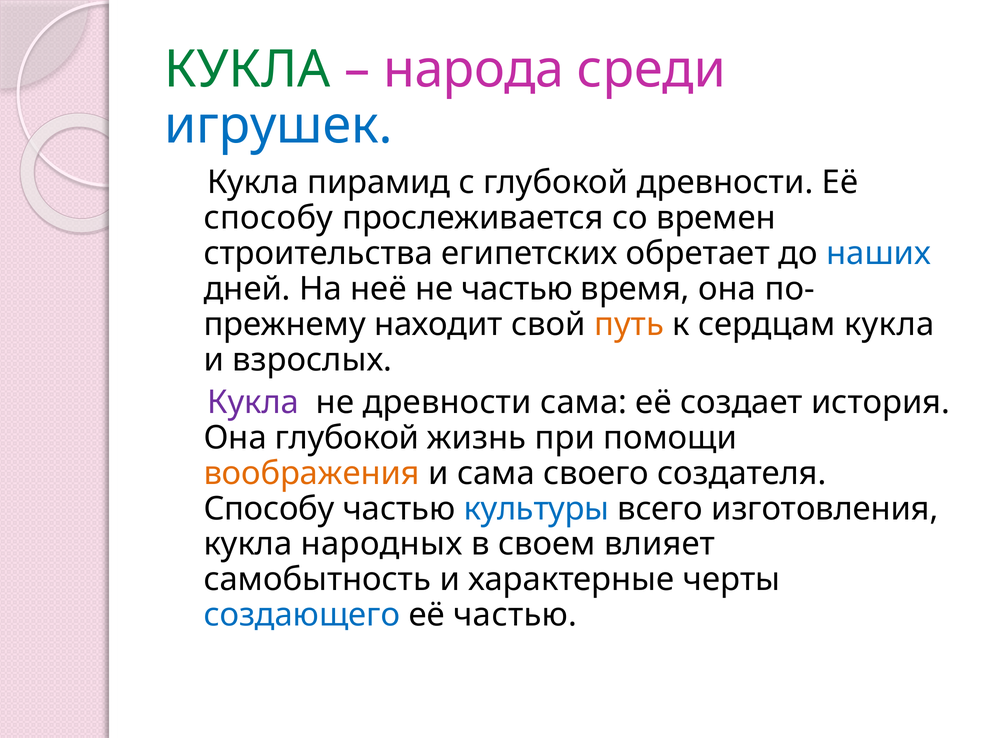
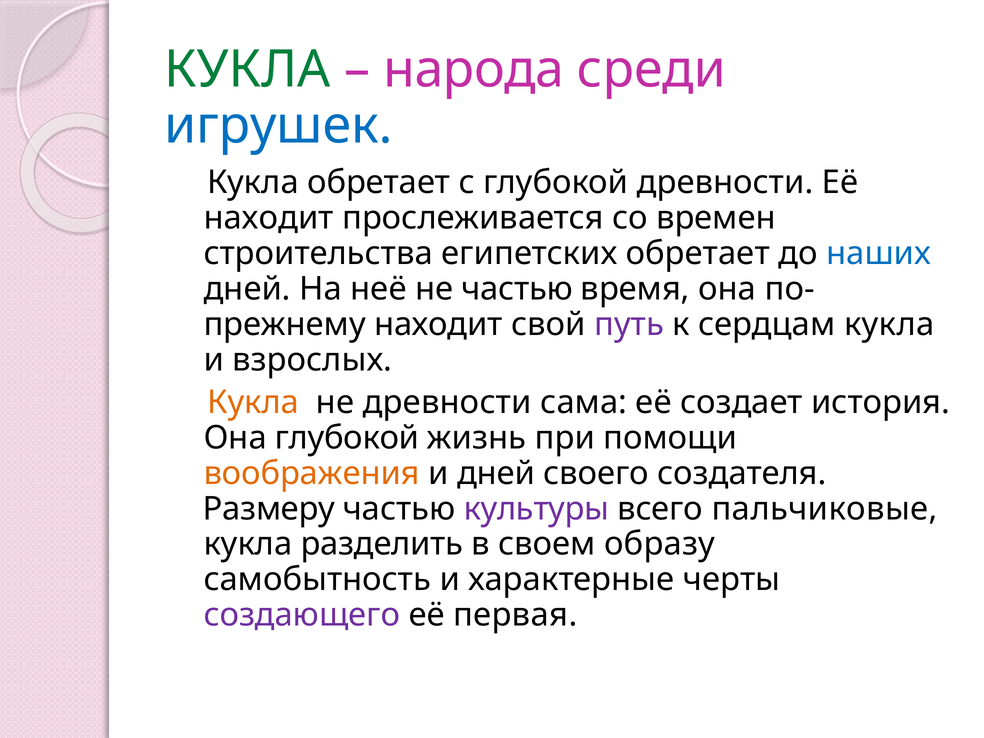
Кукла пирамид: пирамид -> обретает
способу at (268, 218): способу -> находит
путь colour: orange -> purple
Кукла at (253, 402) colour: purple -> orange
и сама: сама -> дней
Способу at (269, 509): Способу -> Размеру
культуры colour: blue -> purple
изготовления: изготовления -> пальчиковые
народных: народных -> разделить
влияет: влияет -> образу
создающего colour: blue -> purple
её частью: частью -> первая
